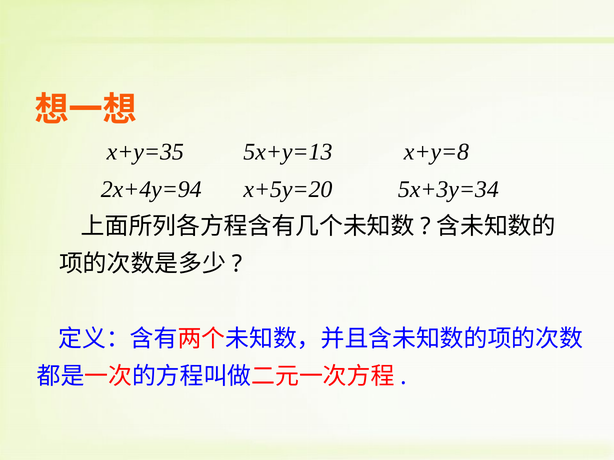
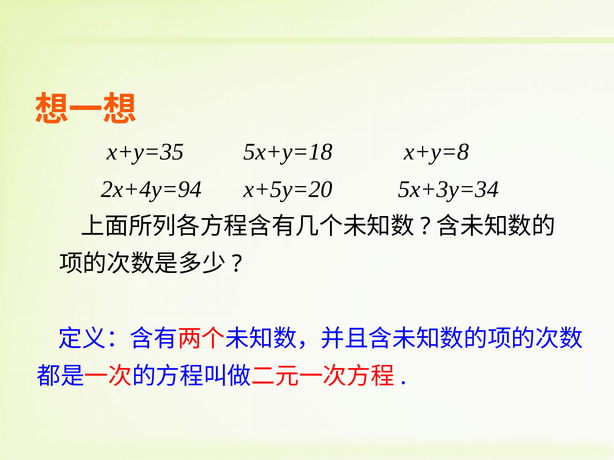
5x+y=13: 5x+y=13 -> 5x+y=18
